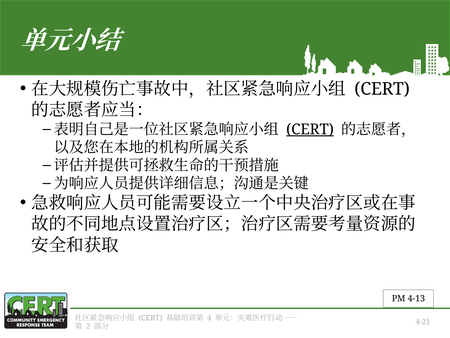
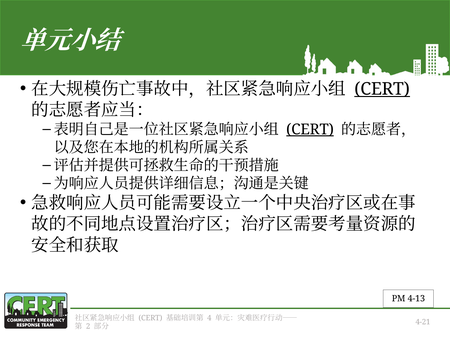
CERT at (382, 89) underline: none -> present
